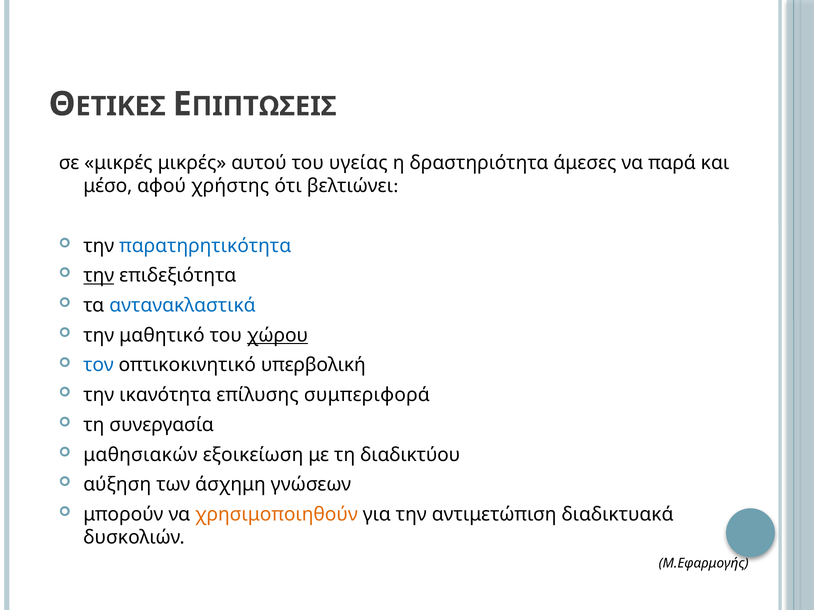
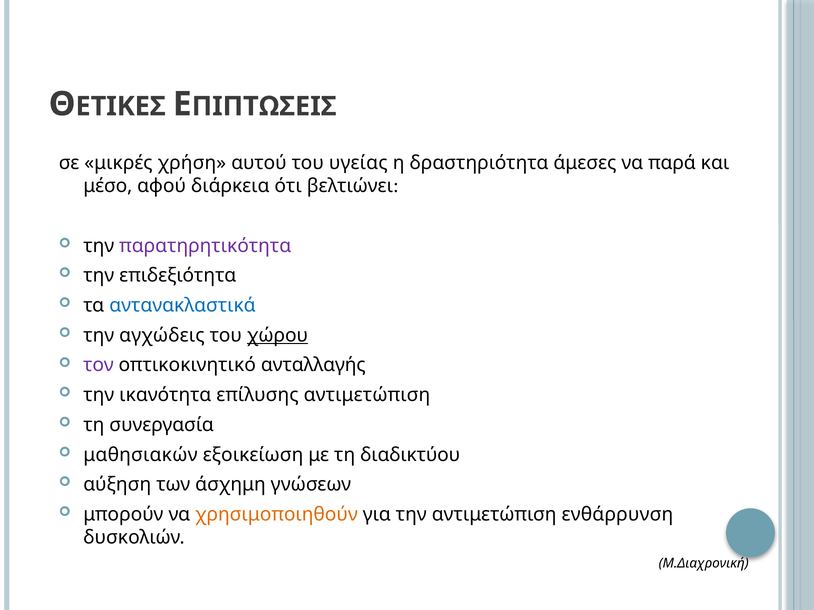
μικρές μικρές: μικρές -> χρήση
χρήστης: χρήστης -> διάρκεια
παρατηρητικότητα colour: blue -> purple
την at (99, 276) underline: present -> none
μαθητικό: μαθητικό -> αγχώδεις
τον colour: blue -> purple
υπερβολική: υπερβολική -> ανταλλαγής
επίλυσης συμπεριφορά: συμπεριφορά -> αντιμετώπιση
διαδικτυακά: διαδικτυακά -> ενθάρρυνση
Μ.Εφαρμογής: Μ.Εφαρμογής -> Μ.Διαχρονική
